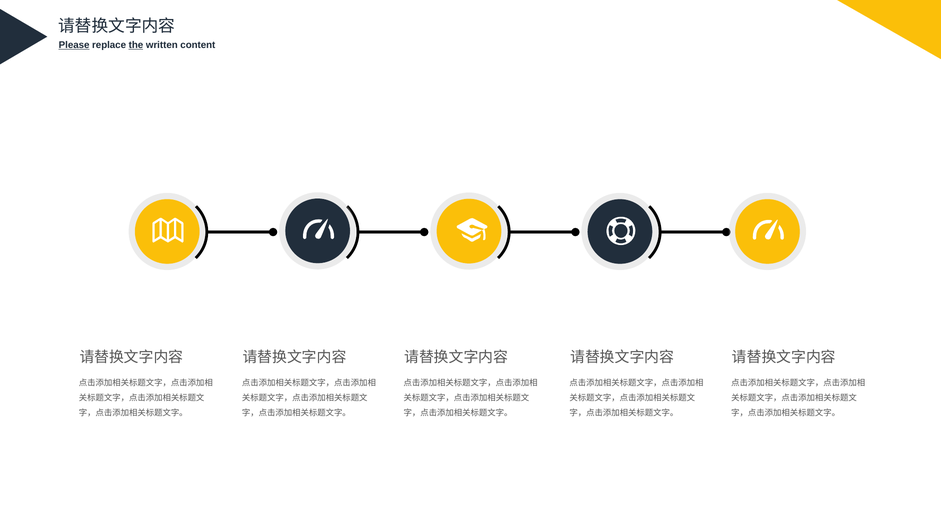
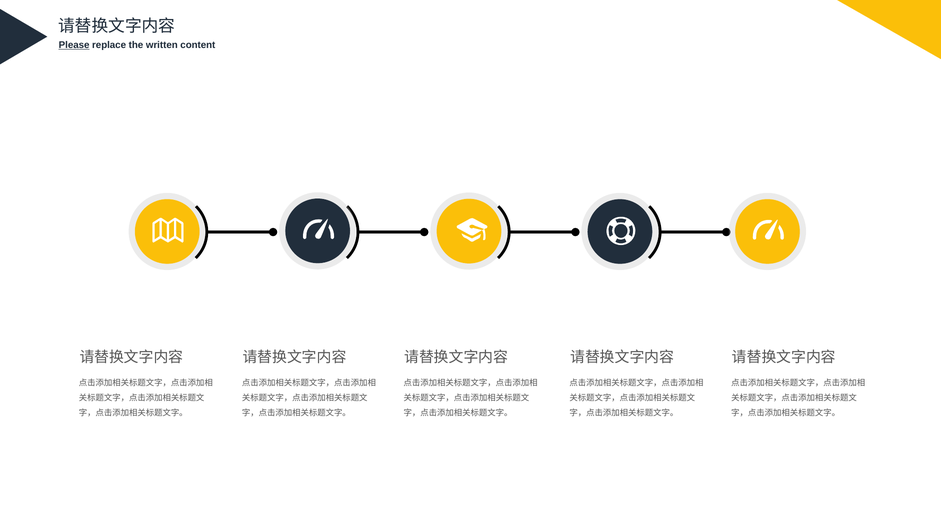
the underline: present -> none
